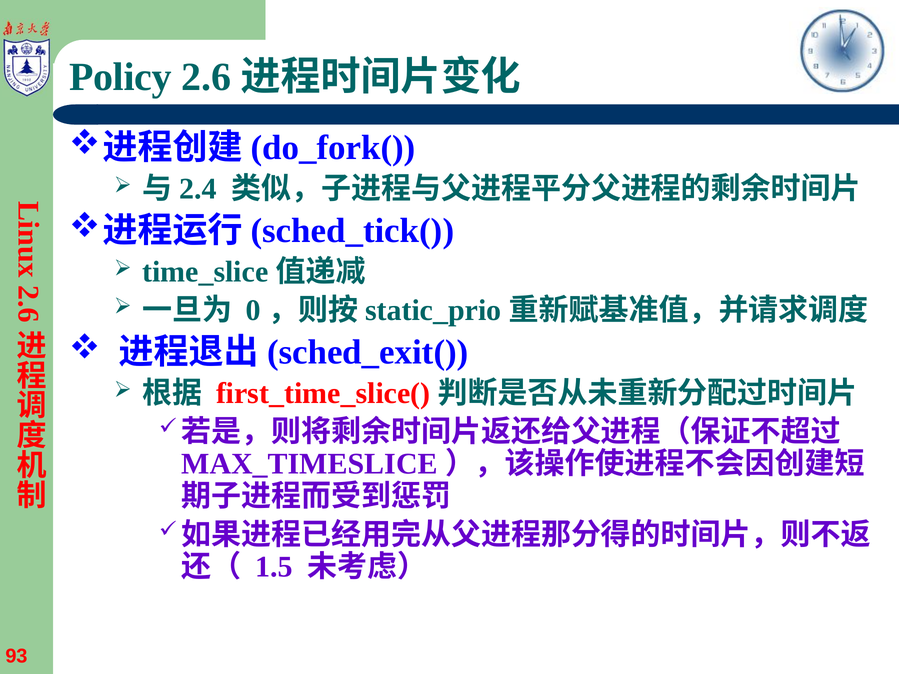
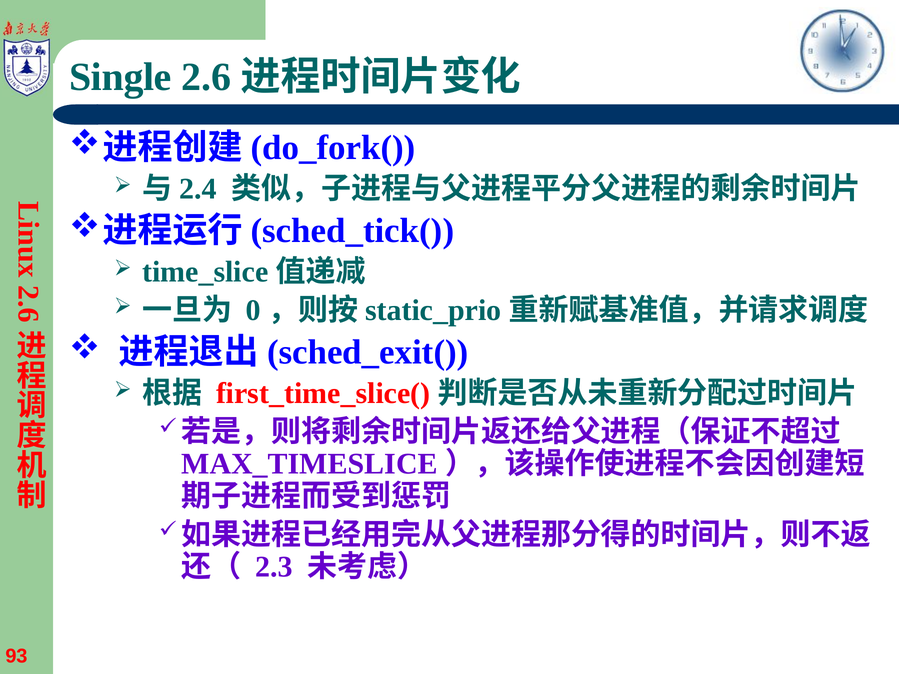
Policy: Policy -> Single
1.5: 1.5 -> 2.3
